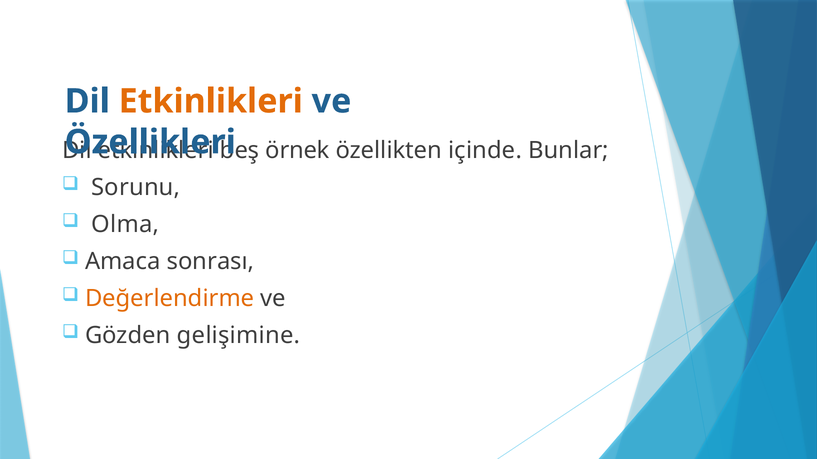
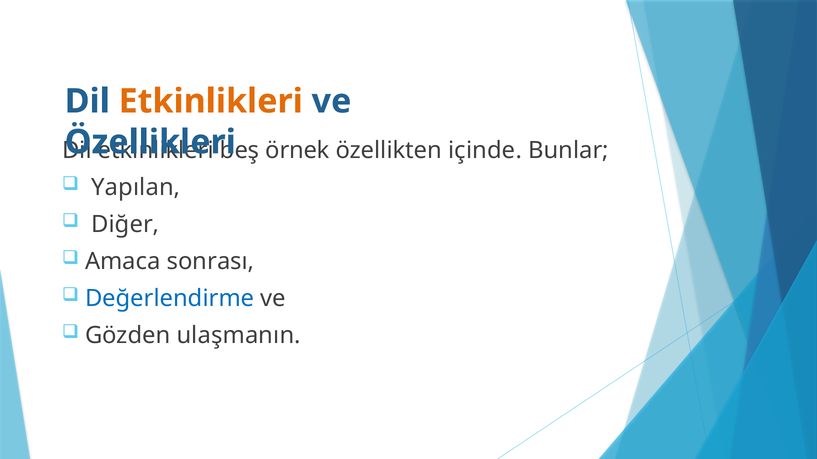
Sorunu: Sorunu -> Yapılan
Olma: Olma -> Diğer
Değerlendirme colour: orange -> blue
gelişimine: gelişimine -> ulaşmanın
